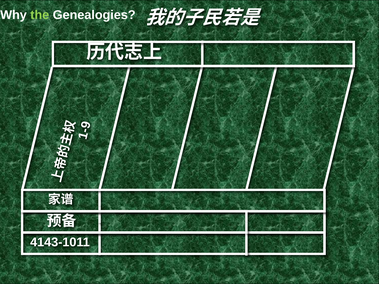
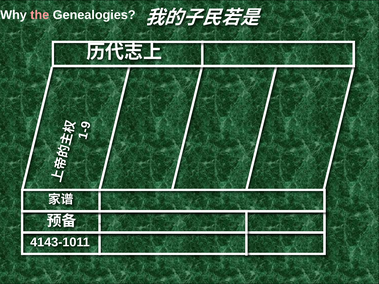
the colour: light green -> pink
